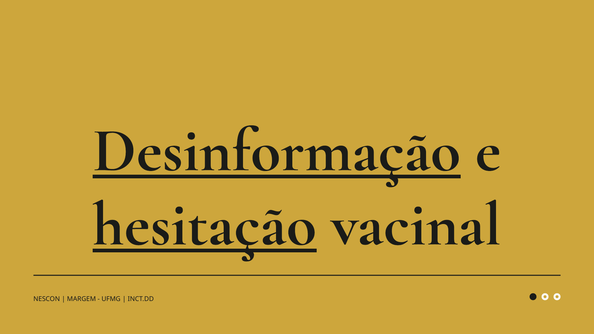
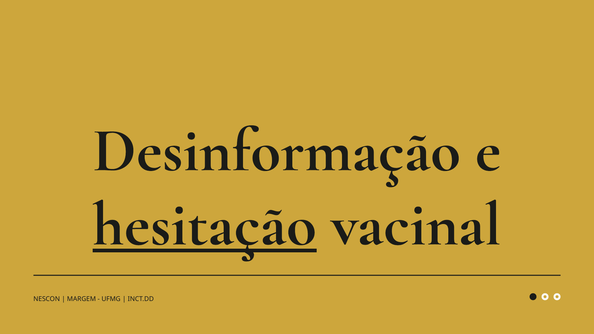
Desinformação underline: present -> none
